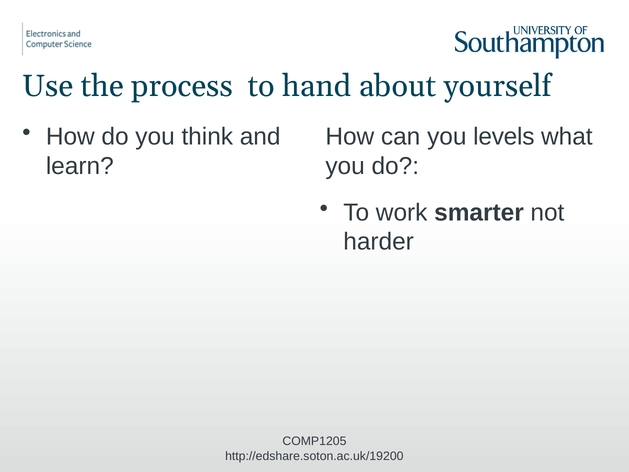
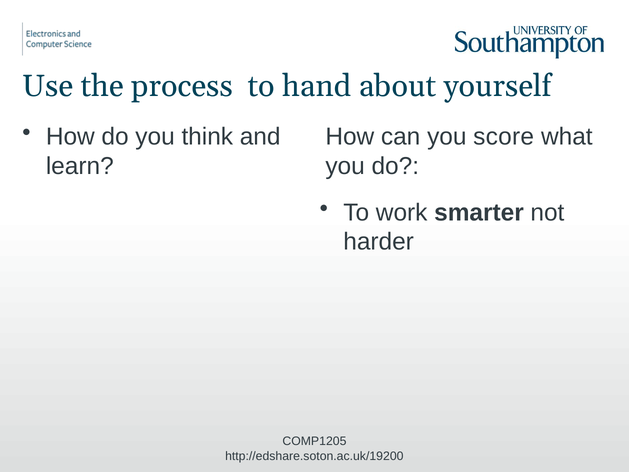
levels: levels -> score
